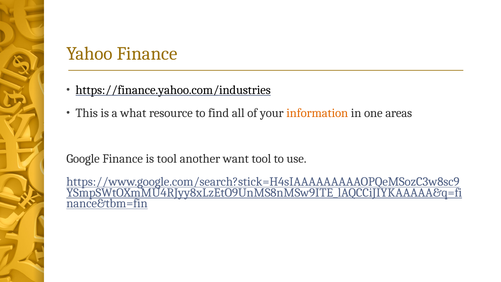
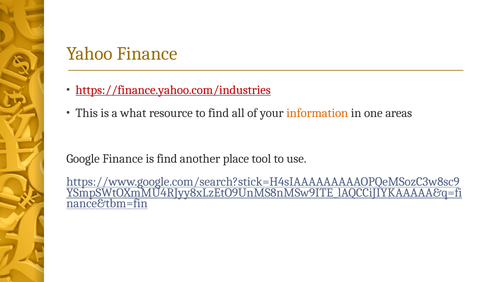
https://finance.yahoo.com/industries colour: black -> red
is tool: tool -> find
want: want -> place
